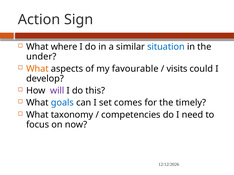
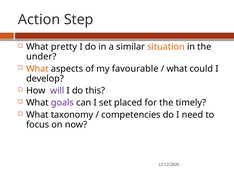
Sign: Sign -> Step
where: where -> pretty
situation colour: blue -> orange
visits at (177, 69): visits -> what
goals colour: blue -> purple
comes: comes -> placed
